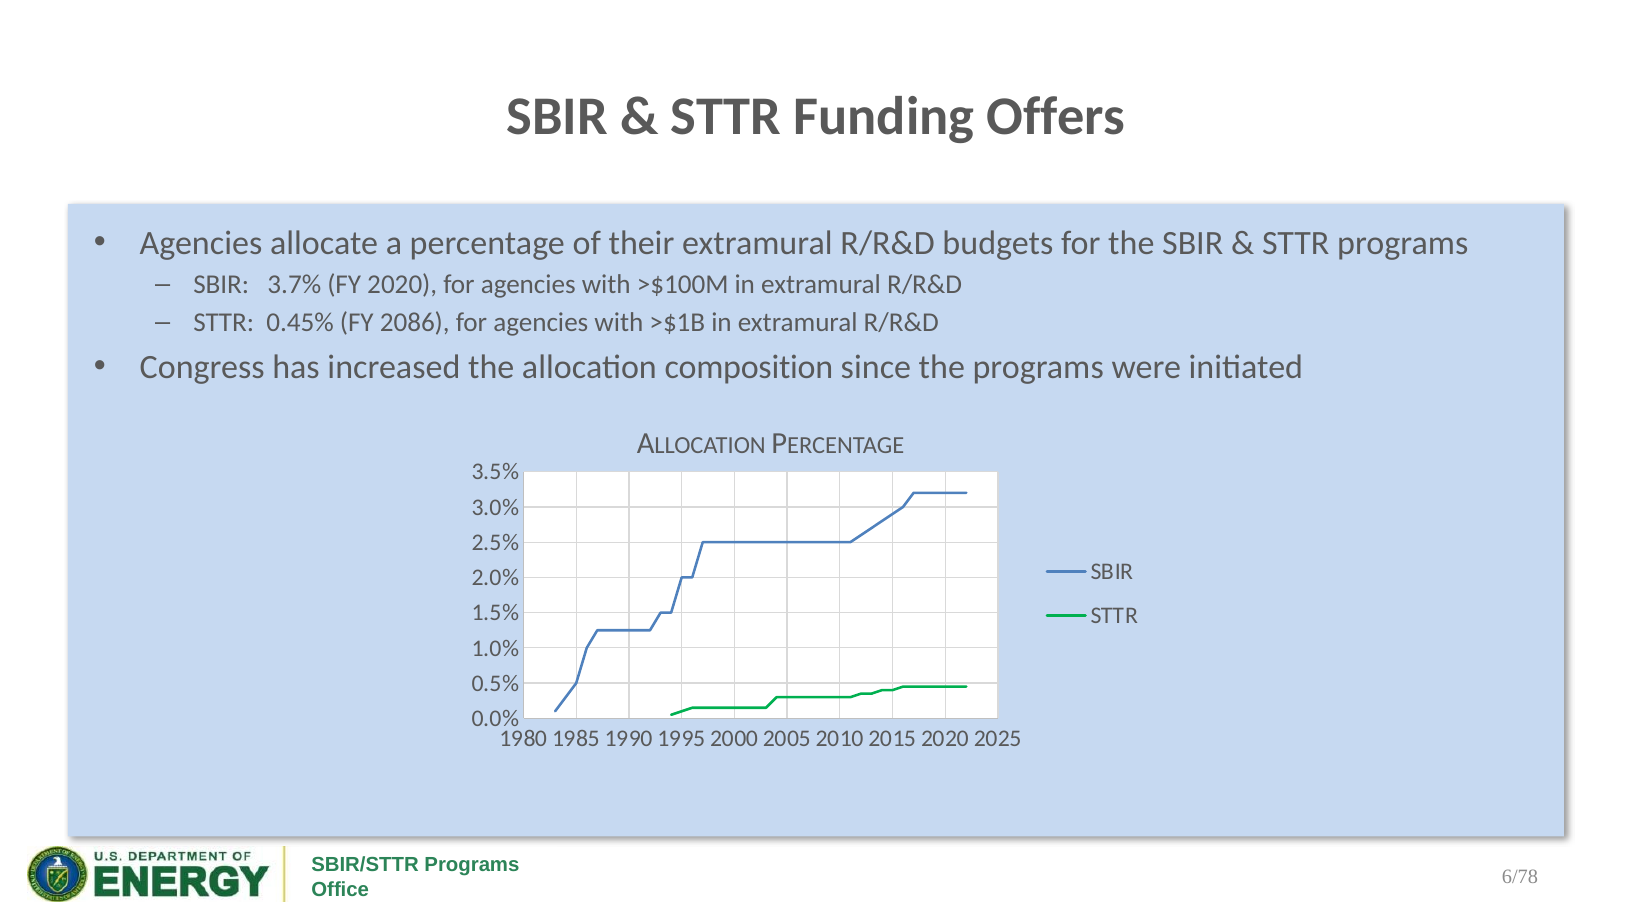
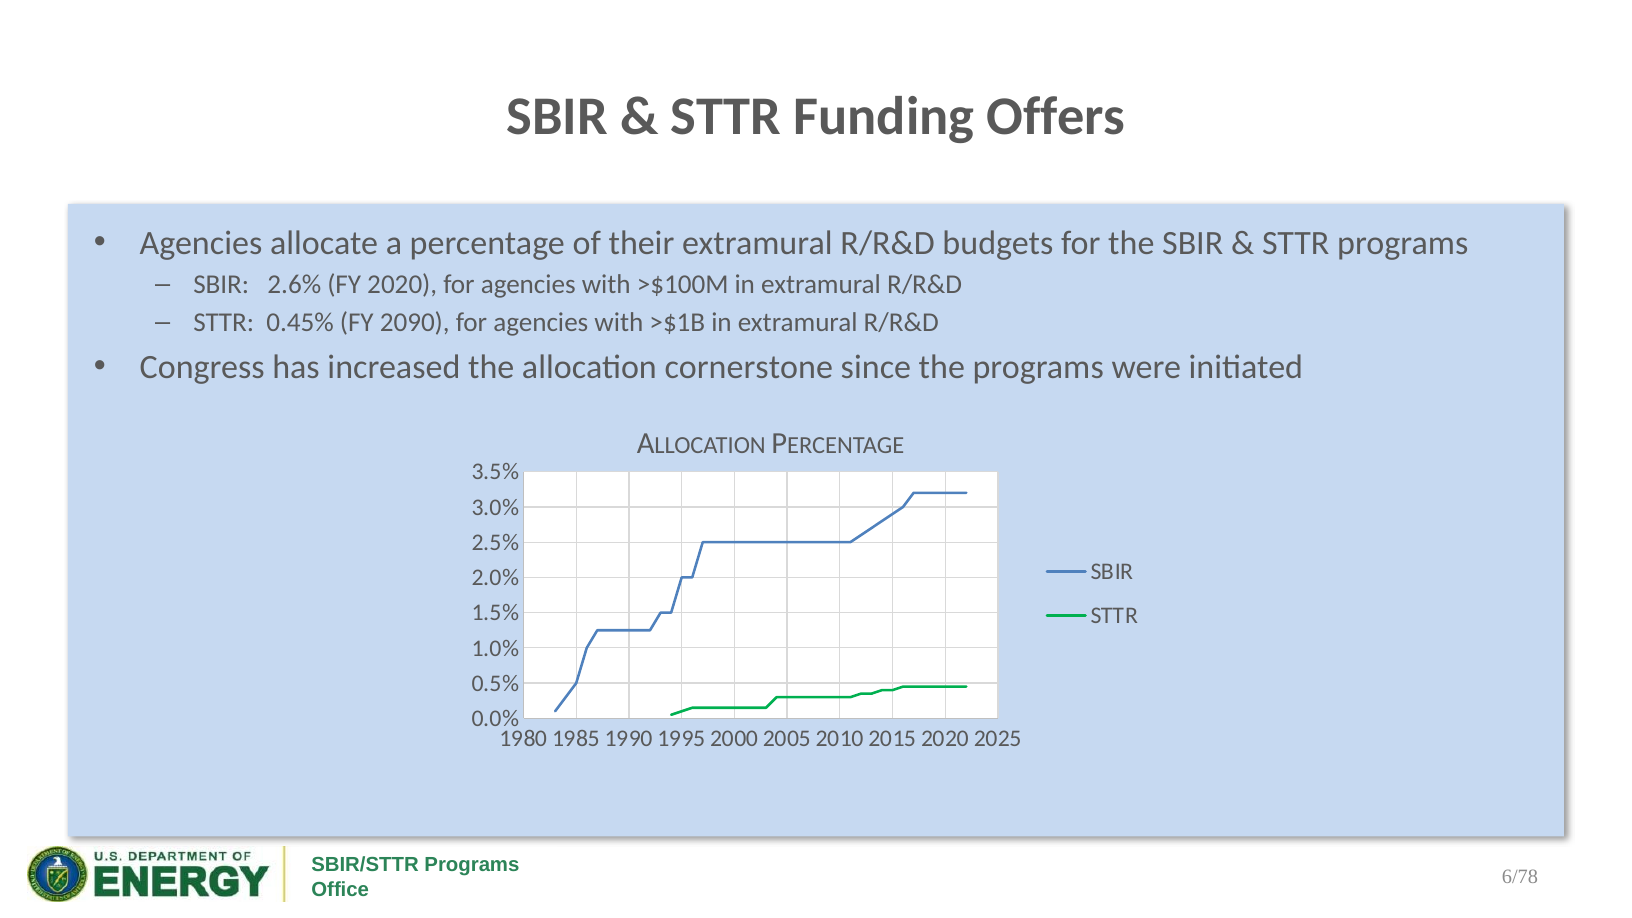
3.7%: 3.7% -> 2.6%
2086: 2086 -> 2090
composition: composition -> cornerstone
